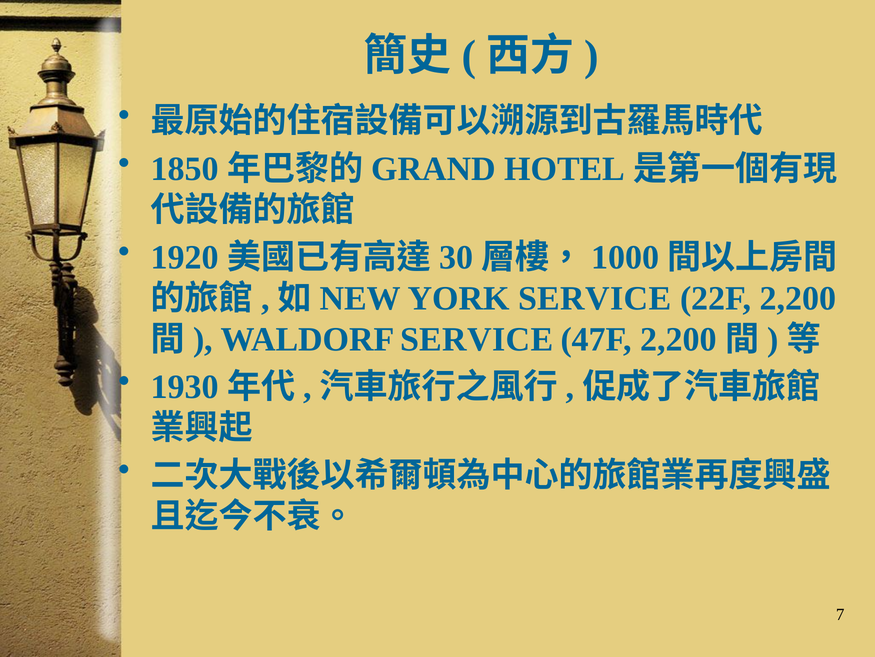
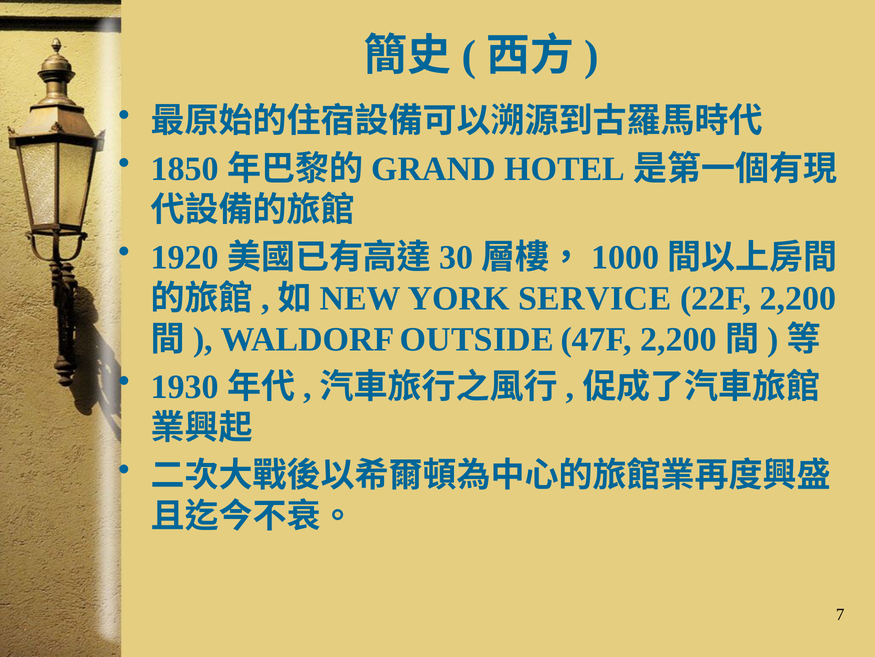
WALDORF SERVICE: SERVICE -> OUTSIDE
